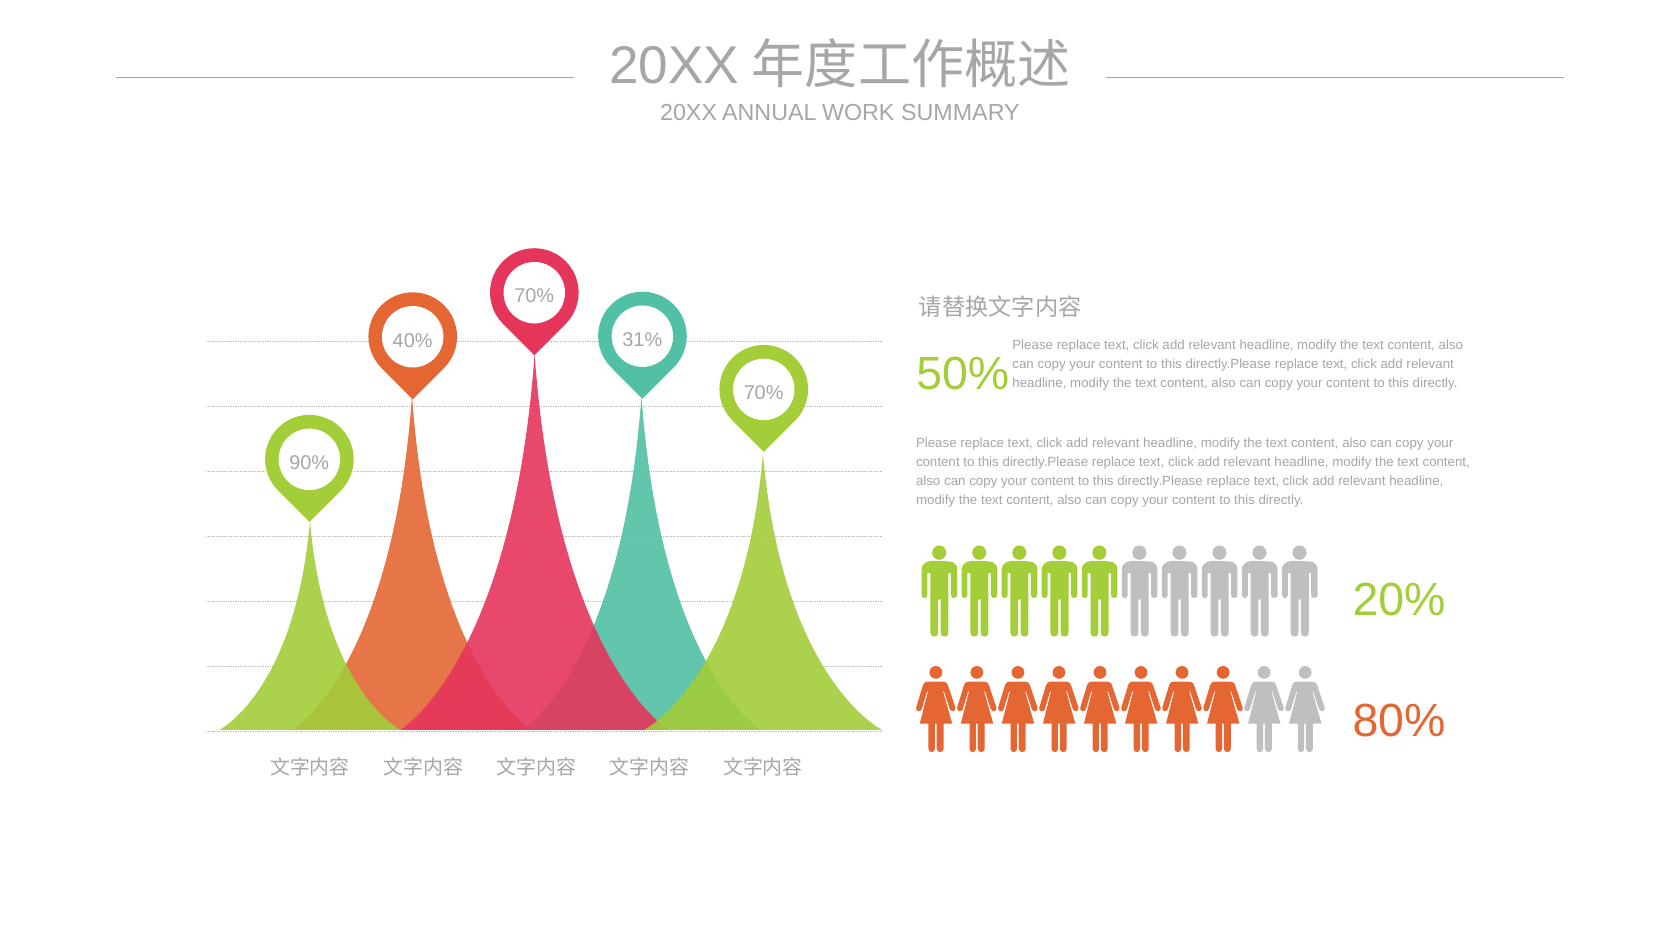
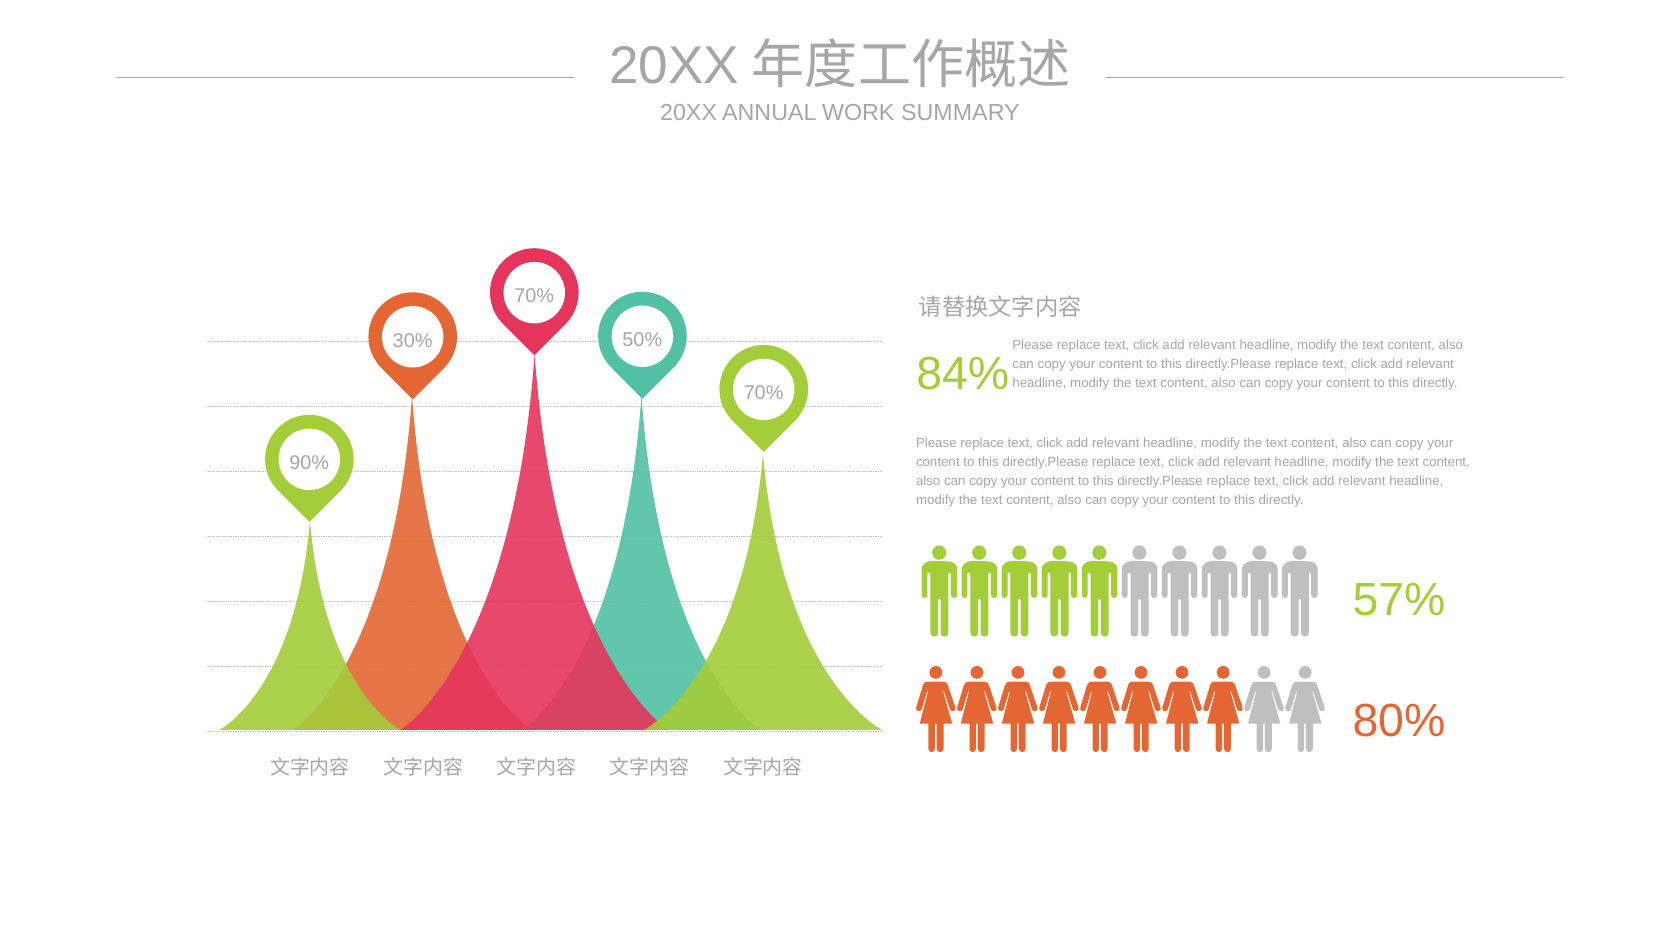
31%: 31% -> 50%
40%: 40% -> 30%
50%: 50% -> 84%
20%: 20% -> 57%
